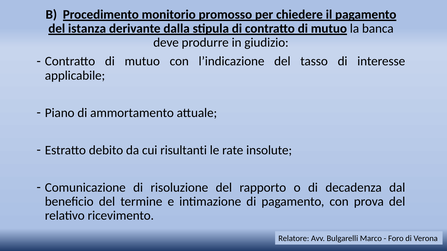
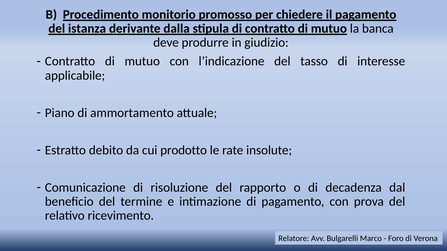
risultanti: risultanti -> prodotto
